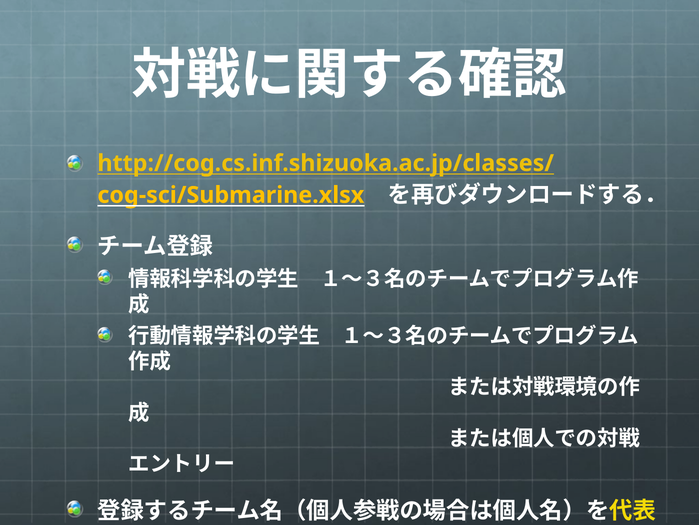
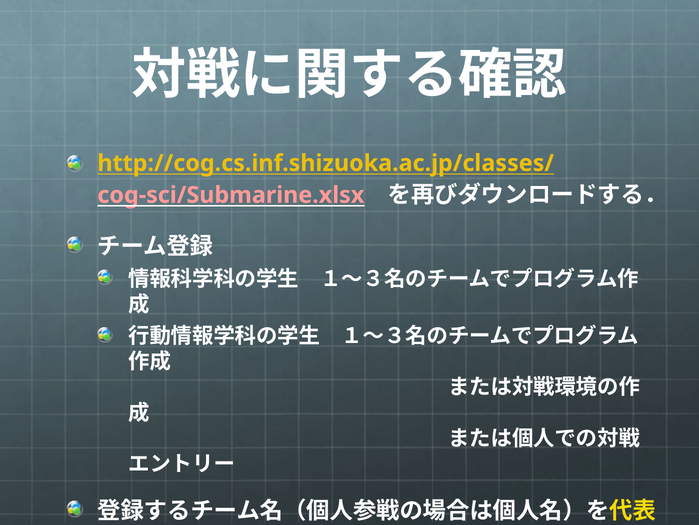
cog-sci/Submarine.xlsx colour: yellow -> pink
